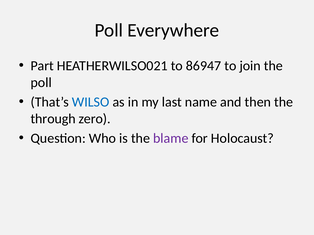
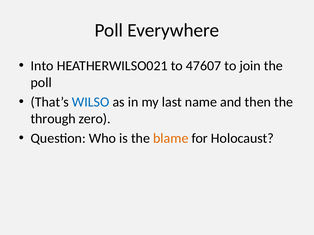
Part: Part -> Into
86947: 86947 -> 47607
blame colour: purple -> orange
